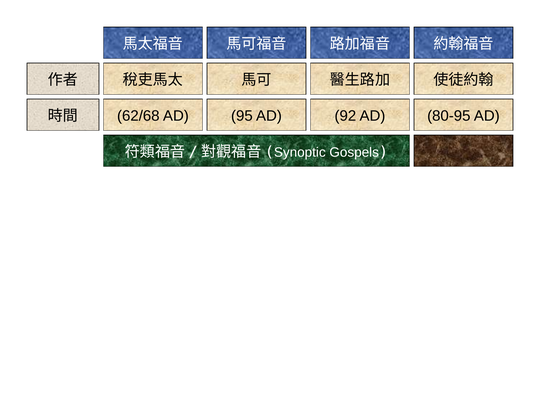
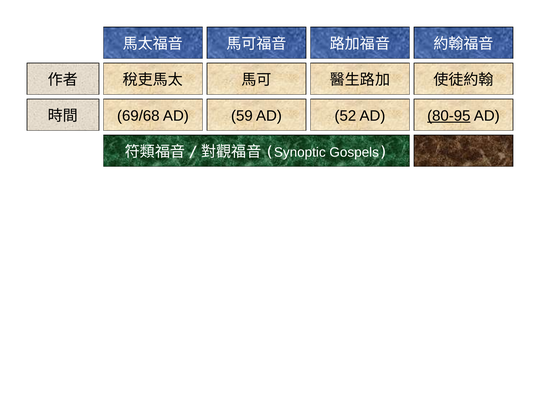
62/68: 62/68 -> 69/68
95: 95 -> 59
92: 92 -> 52
80-95 underline: none -> present
